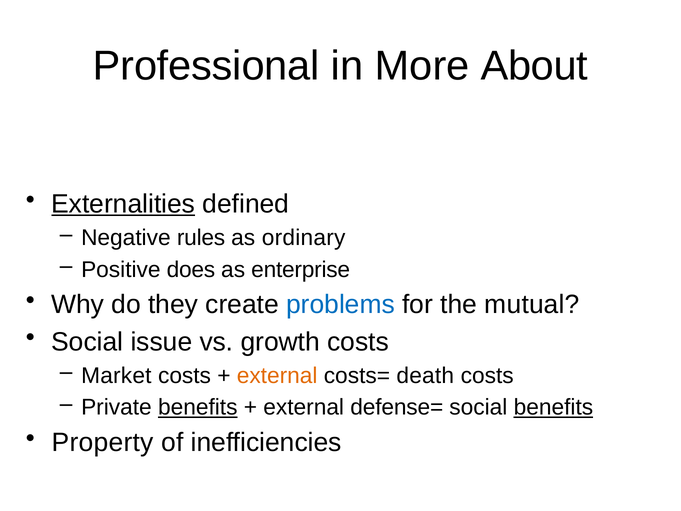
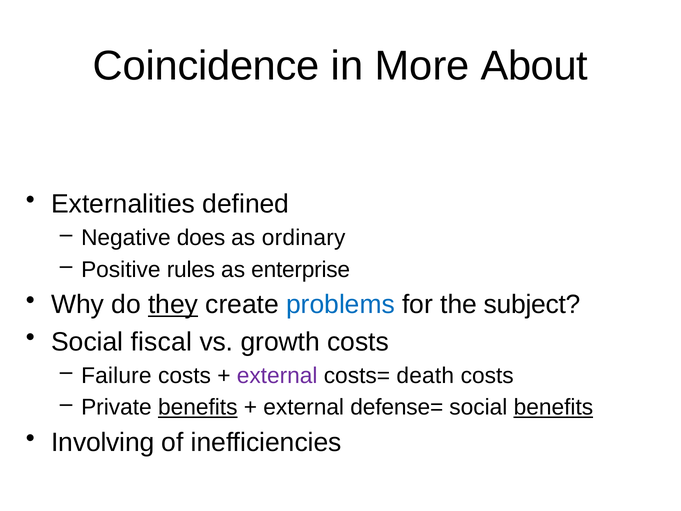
Professional: Professional -> Coincidence
Externalities underline: present -> none
rules: rules -> does
does: does -> rules
they underline: none -> present
mutual: mutual -> subject
issue: issue -> fiscal
Market: Market -> Failure
external at (277, 376) colour: orange -> purple
Property: Property -> Involving
